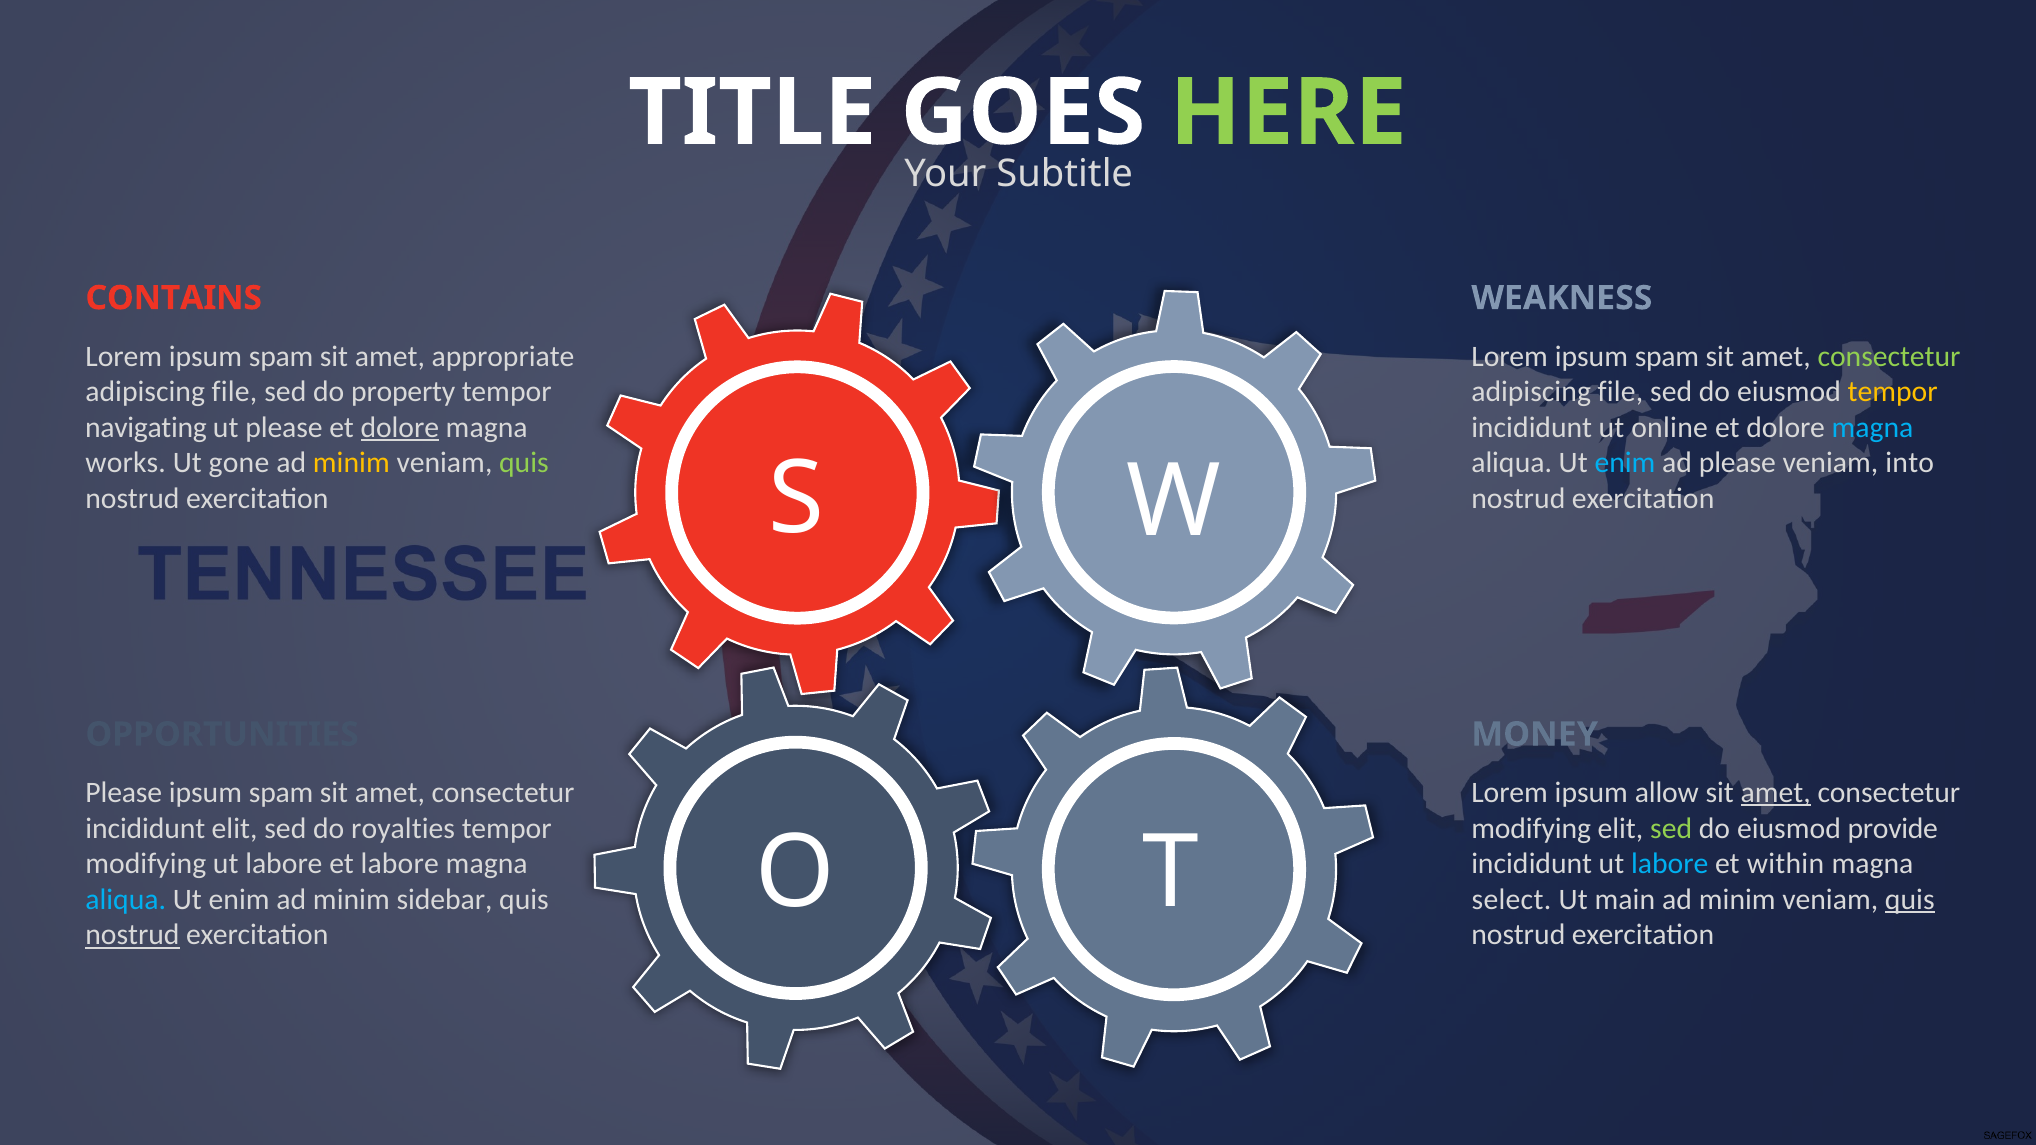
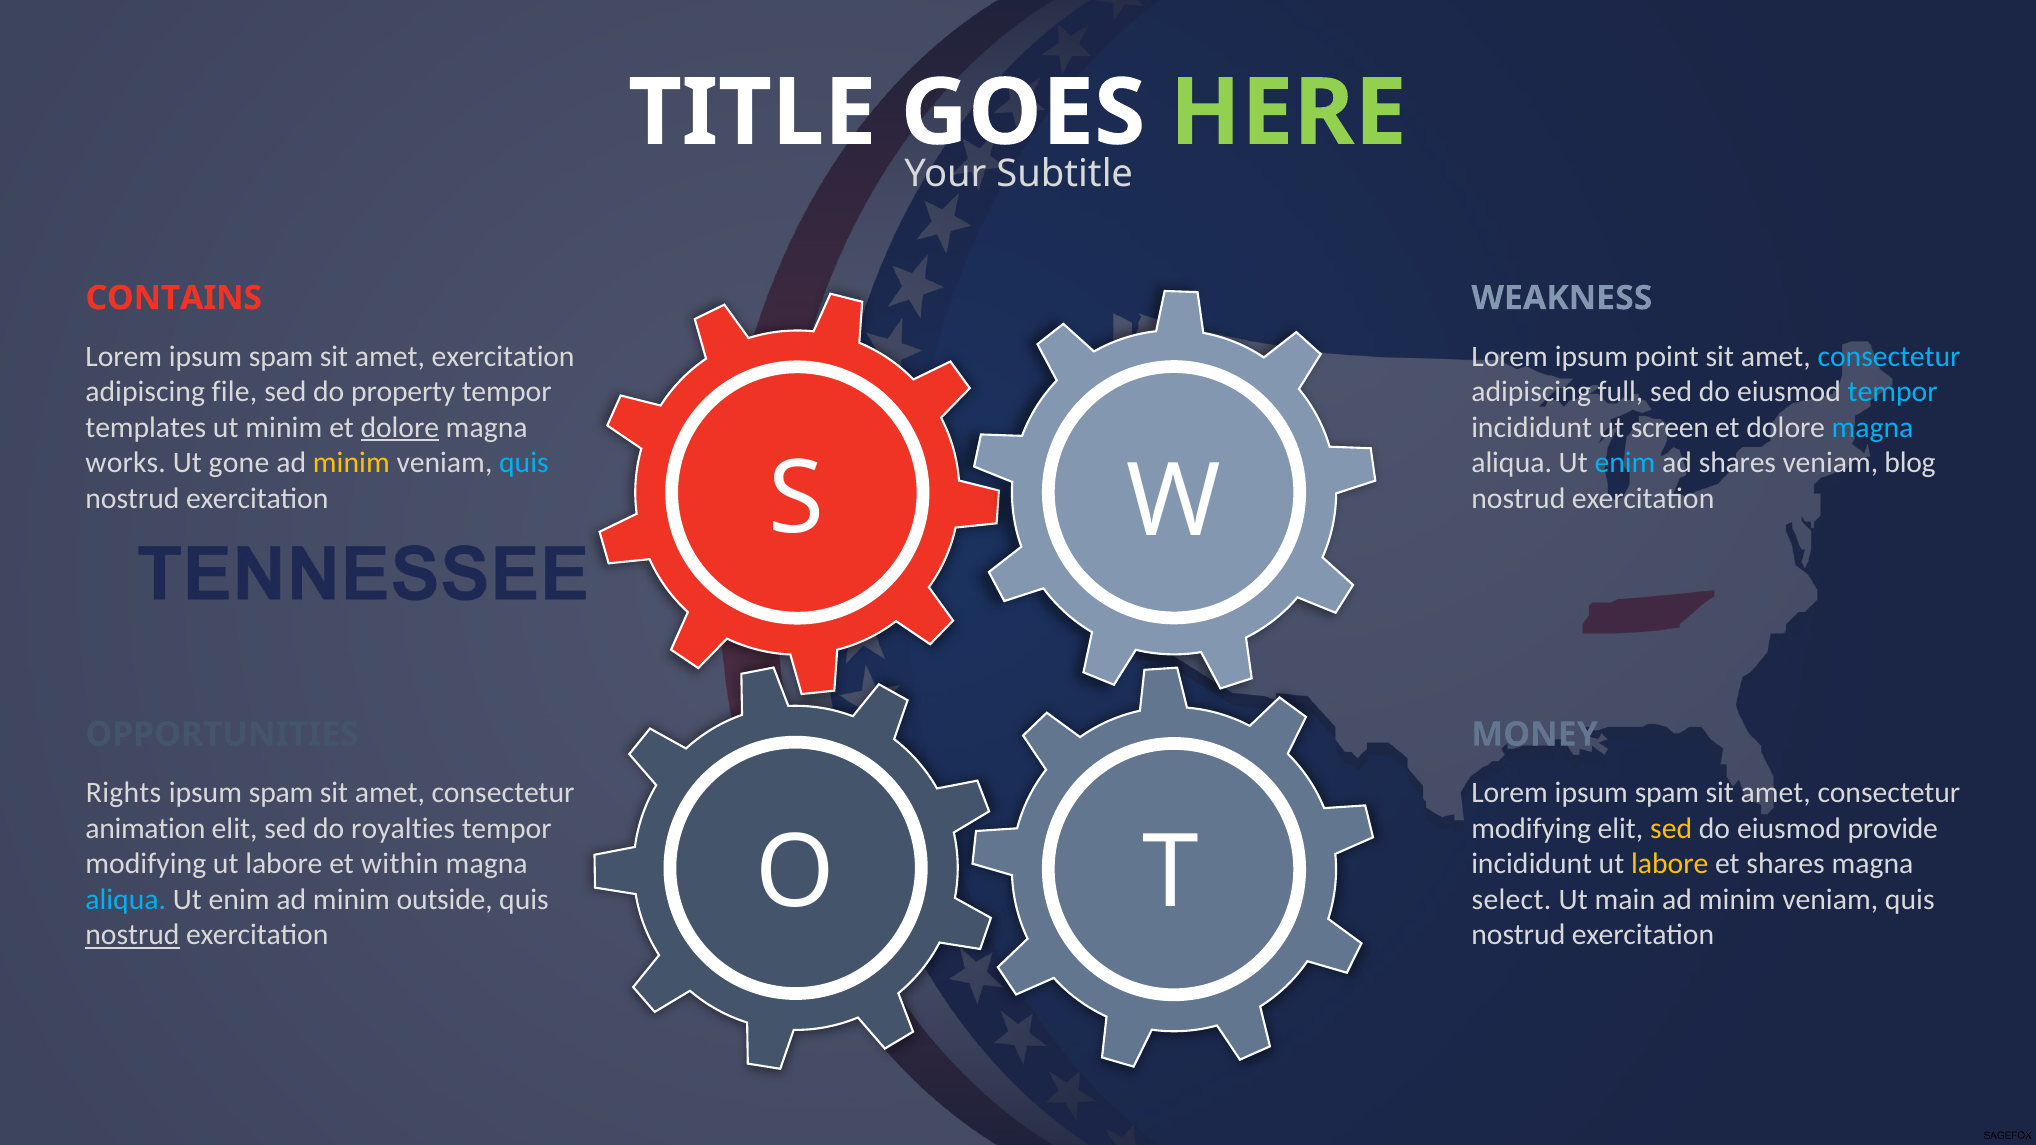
amet appropriate: appropriate -> exercitation
spam at (1667, 356): spam -> point
consectetur at (1889, 356) colour: light green -> light blue
file at (1620, 392): file -> full
tempor at (1893, 392) colour: yellow -> light blue
navigating: navigating -> templates
ut please: please -> minim
online: online -> screen
quis at (524, 463) colour: light green -> light blue
ad please: please -> shares
into: into -> blog
Please at (124, 793): Please -> Rights
allow at (1667, 793): allow -> spam
amet at (1776, 793) underline: present -> none
incididunt at (145, 828): incididunt -> animation
sed at (1671, 828) colour: light green -> yellow
et labore: labore -> within
labore at (1670, 864) colour: light blue -> yellow
et within: within -> shares
sidebar: sidebar -> outside
quis at (1910, 900) underline: present -> none
